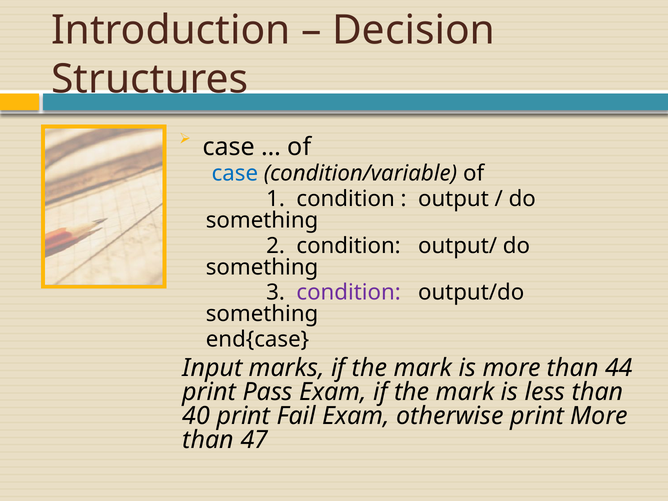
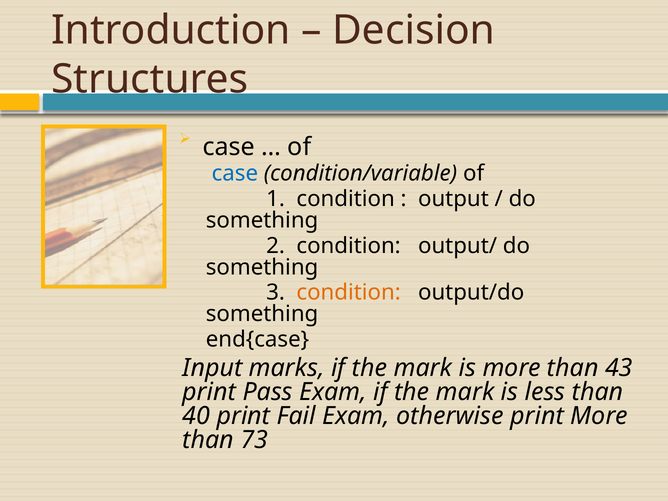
condition at (349, 293) colour: purple -> orange
44: 44 -> 43
47: 47 -> 73
